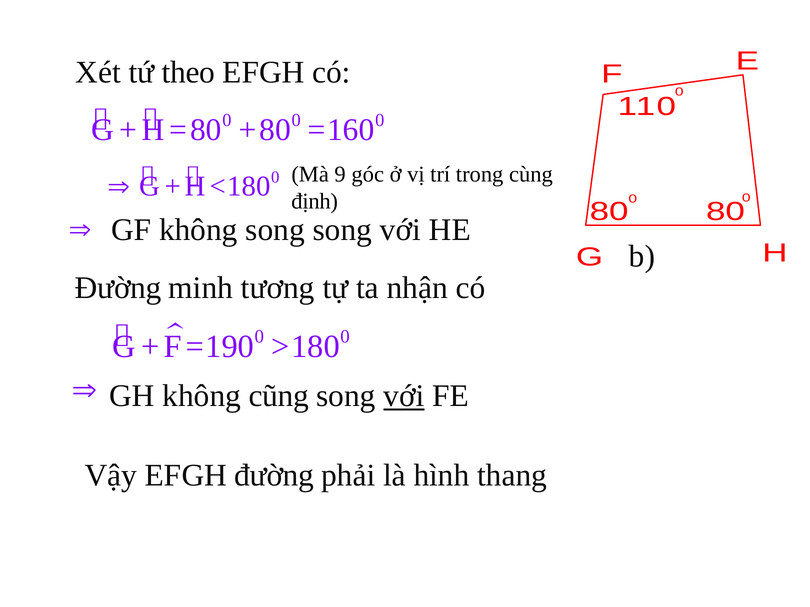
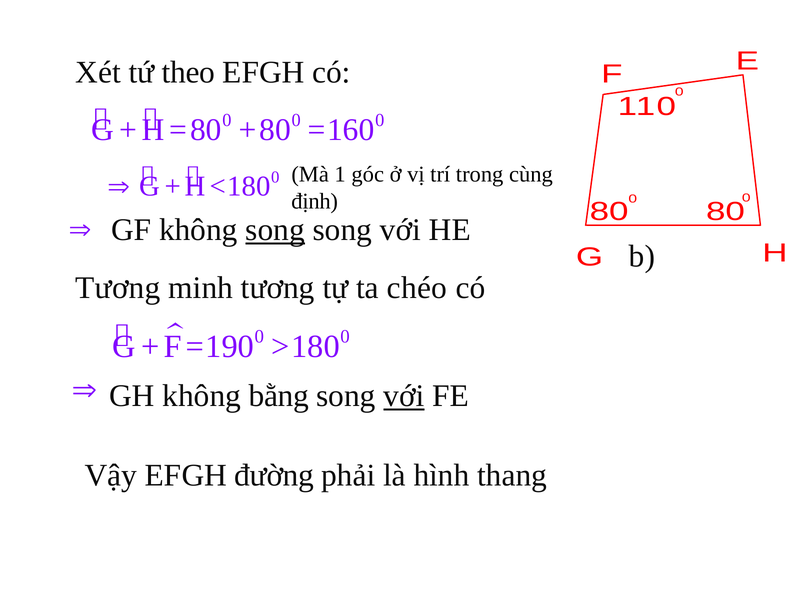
9: 9 -> 1
song at (275, 230) underline: none -> present
Đường at (118, 288): Đường -> Tương
nhận: nhận -> chéo
cũng: cũng -> bằng
